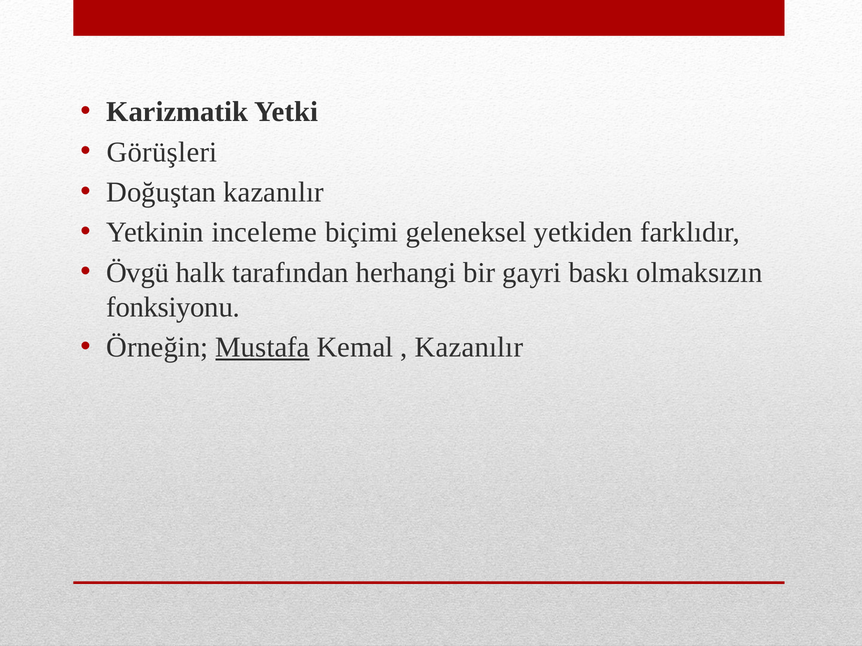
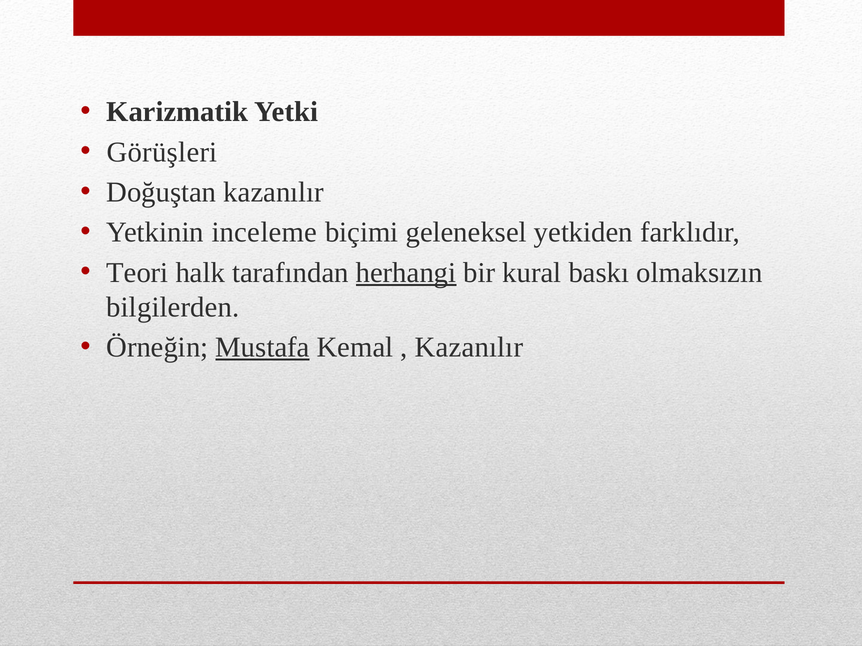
Övgü: Övgü -> Teori
herhangi underline: none -> present
gayri: gayri -> kural
fonksiyonu: fonksiyonu -> bilgilerden
